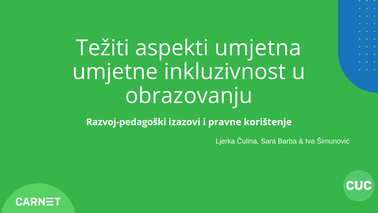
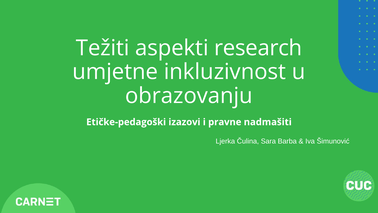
umjetna: umjetna -> research
Razvoj-pedagoški: Razvoj-pedagoški -> Etičke-pedagoški
korištenje: korištenje -> nadmašiti
